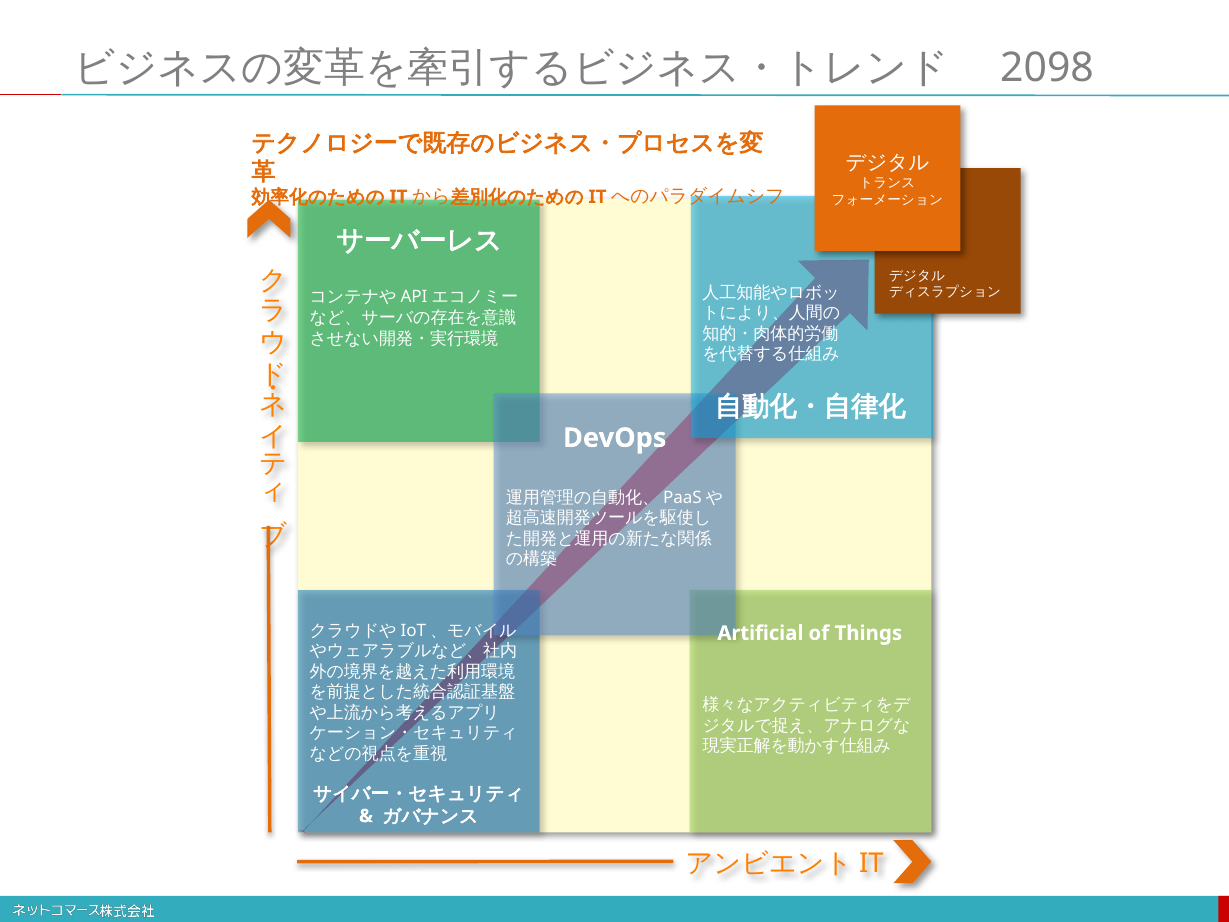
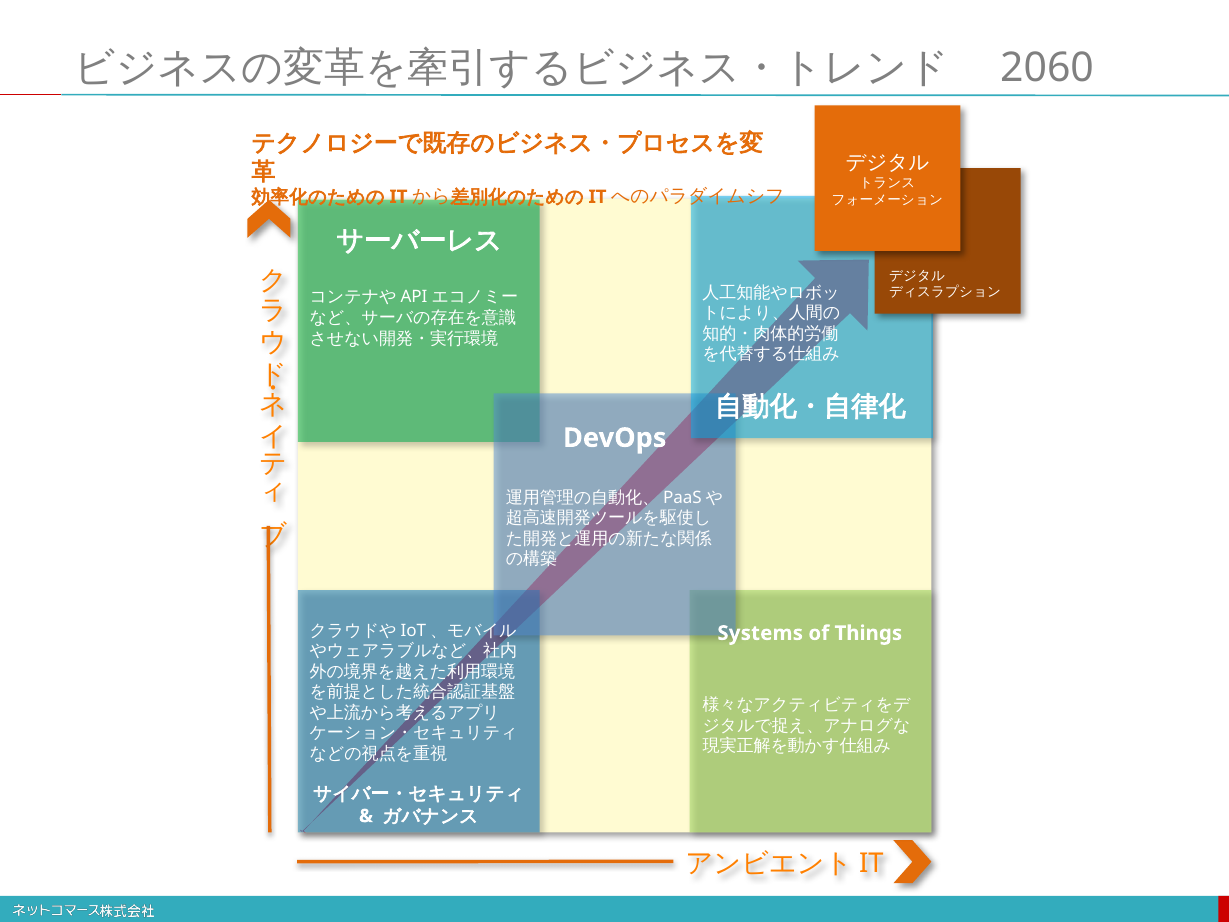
2098: 2098 -> 2060
Artificial: Artificial -> Systems
